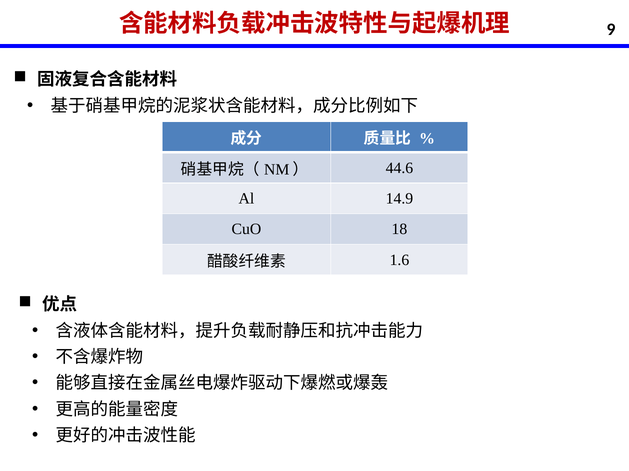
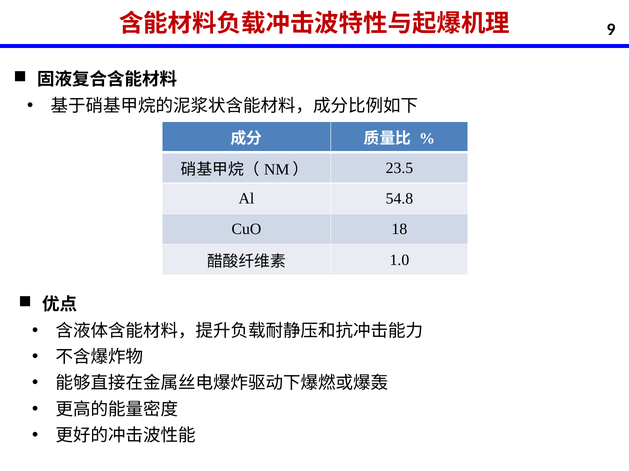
44.6: 44.6 -> 23.5
14.9: 14.9 -> 54.8
1.6: 1.6 -> 1.0
